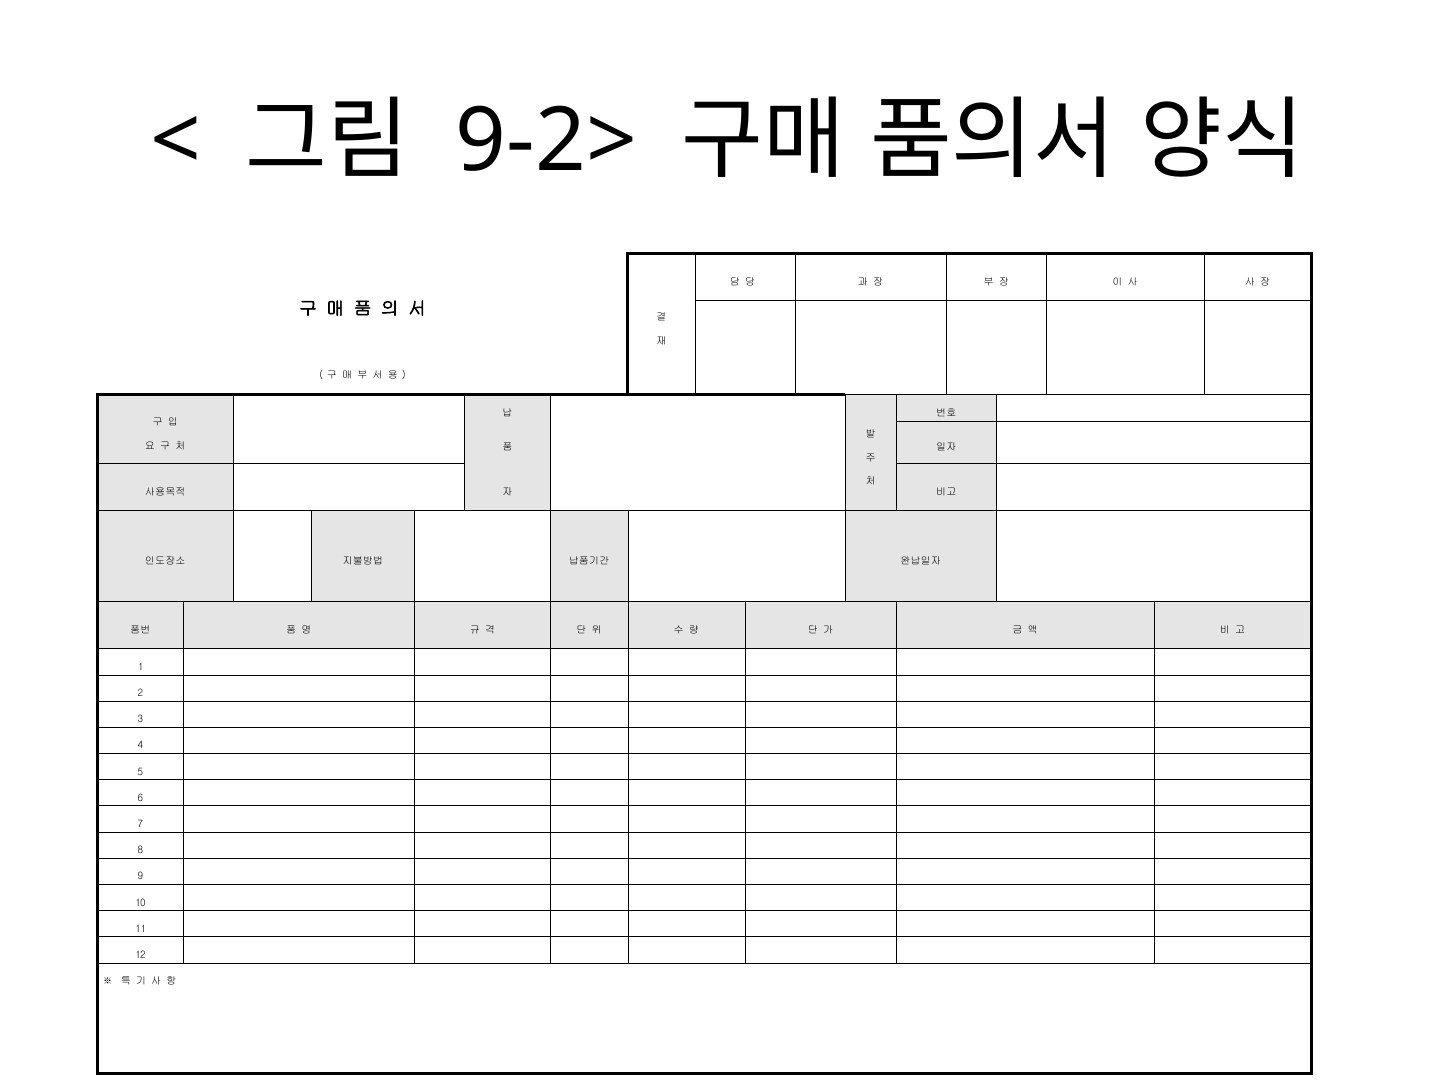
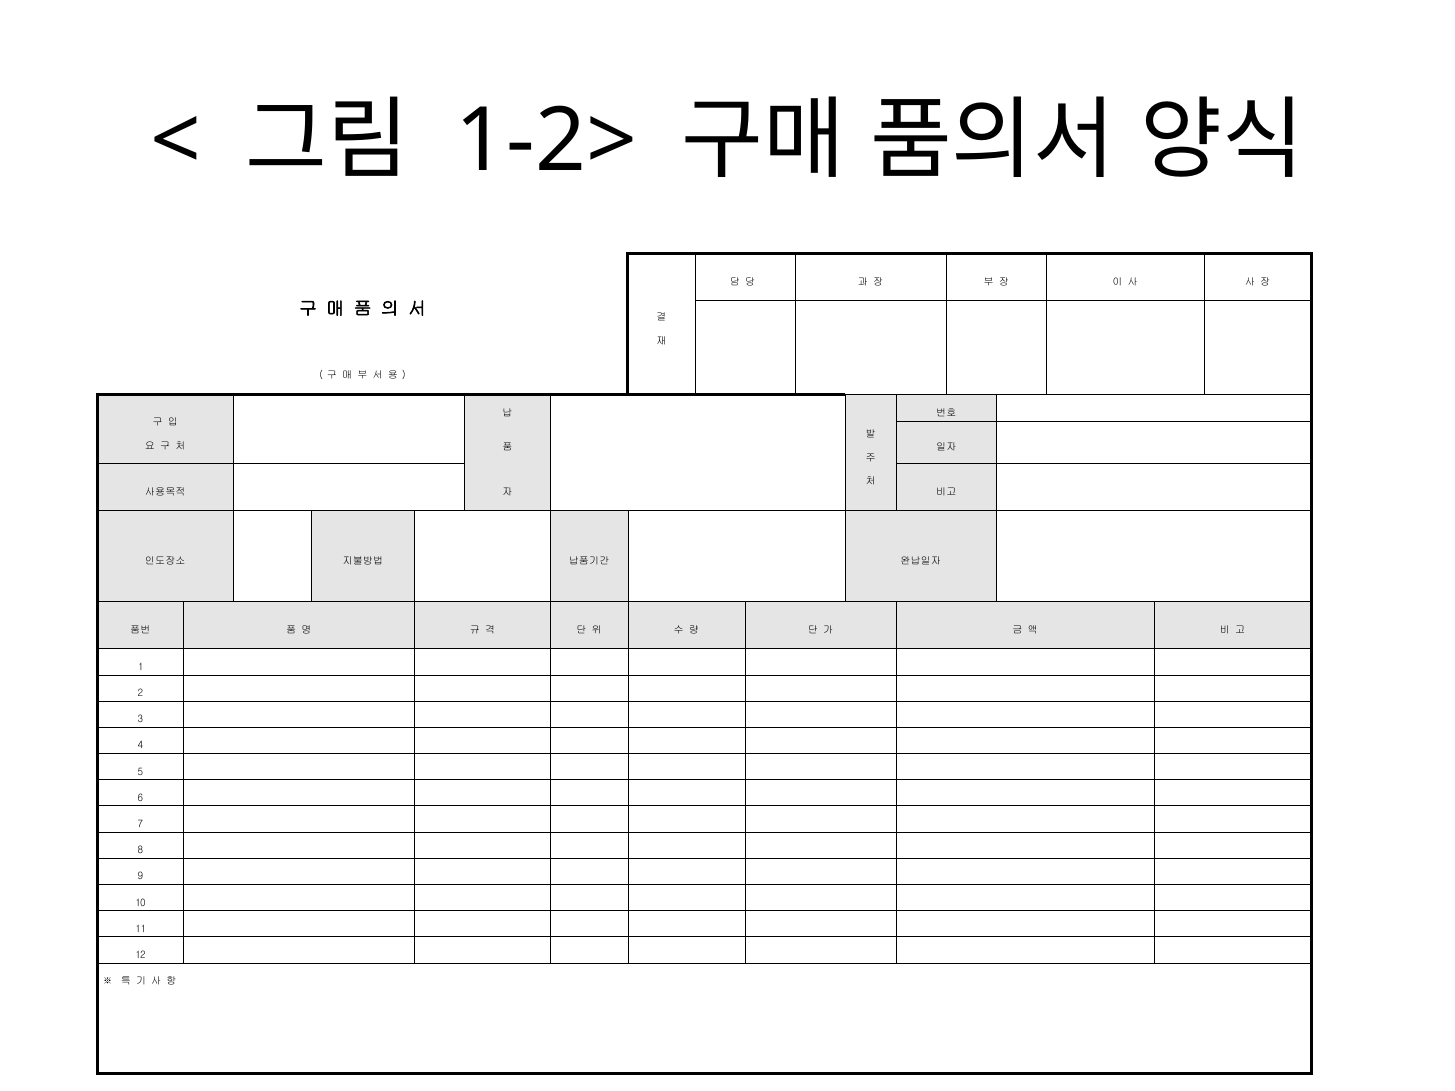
9-2>: 9-2> -> 1-2>
